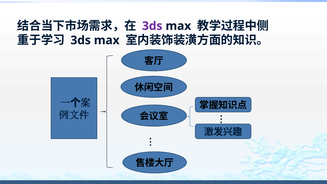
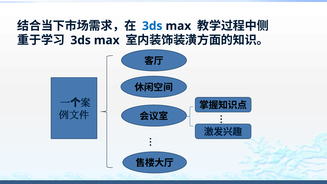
3ds at (152, 26) colour: purple -> blue
